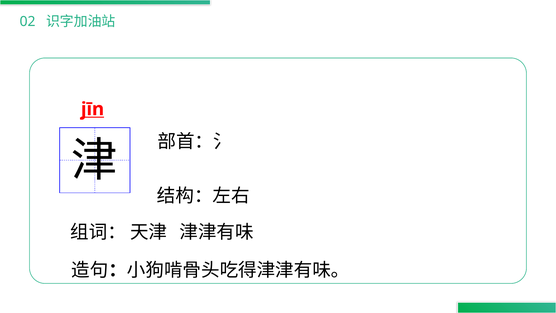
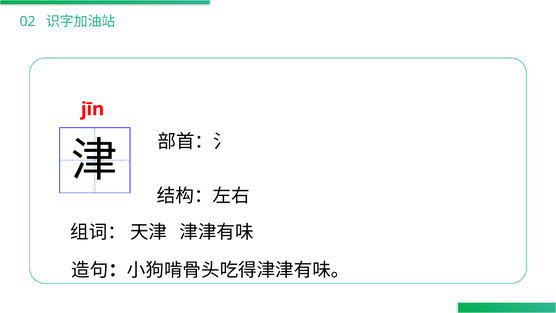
jīn underline: present -> none
